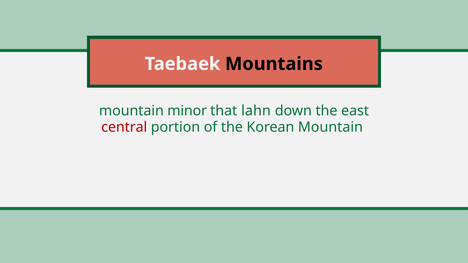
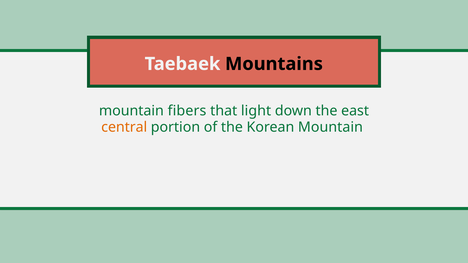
minor: minor -> fibers
lahn: lahn -> light
central colour: red -> orange
